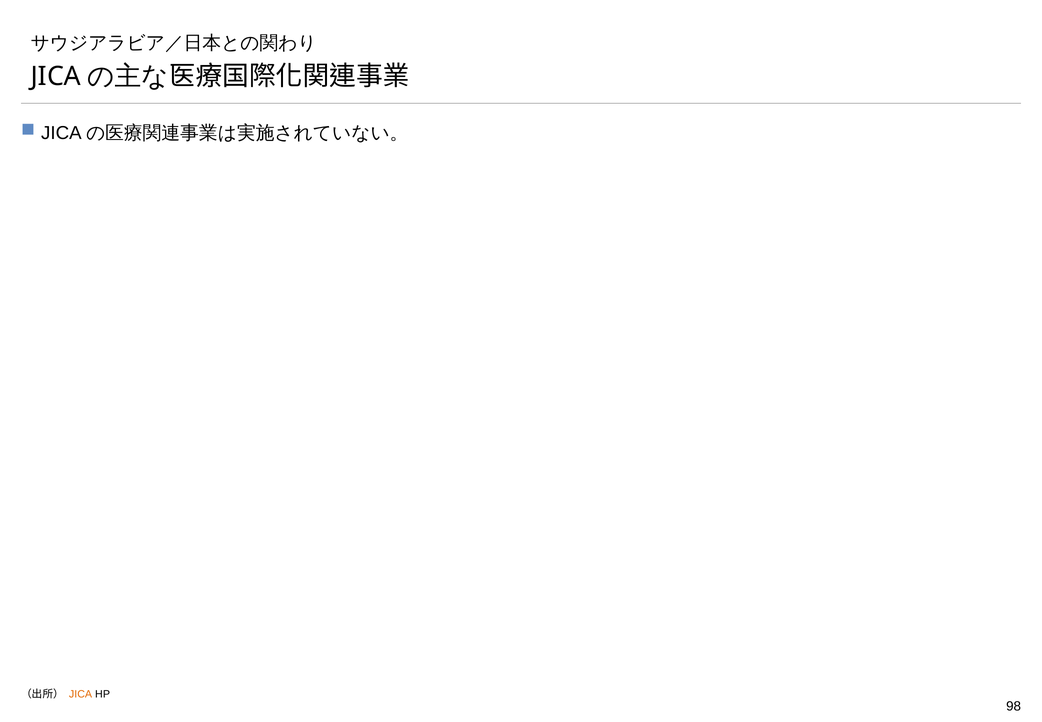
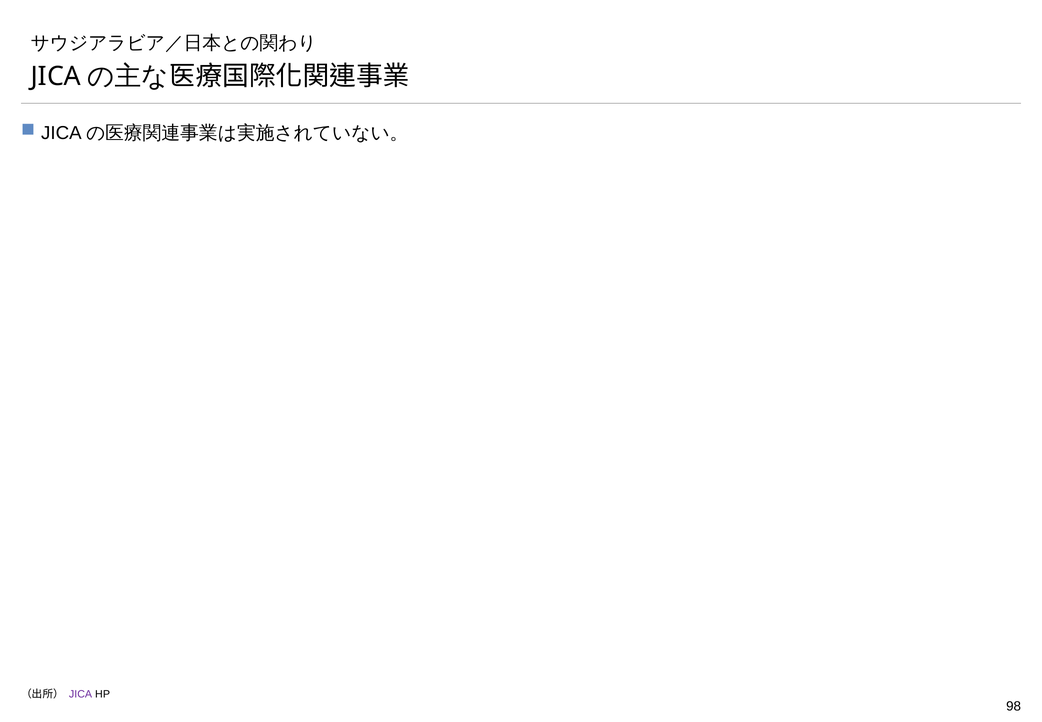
JICA colour: orange -> purple
